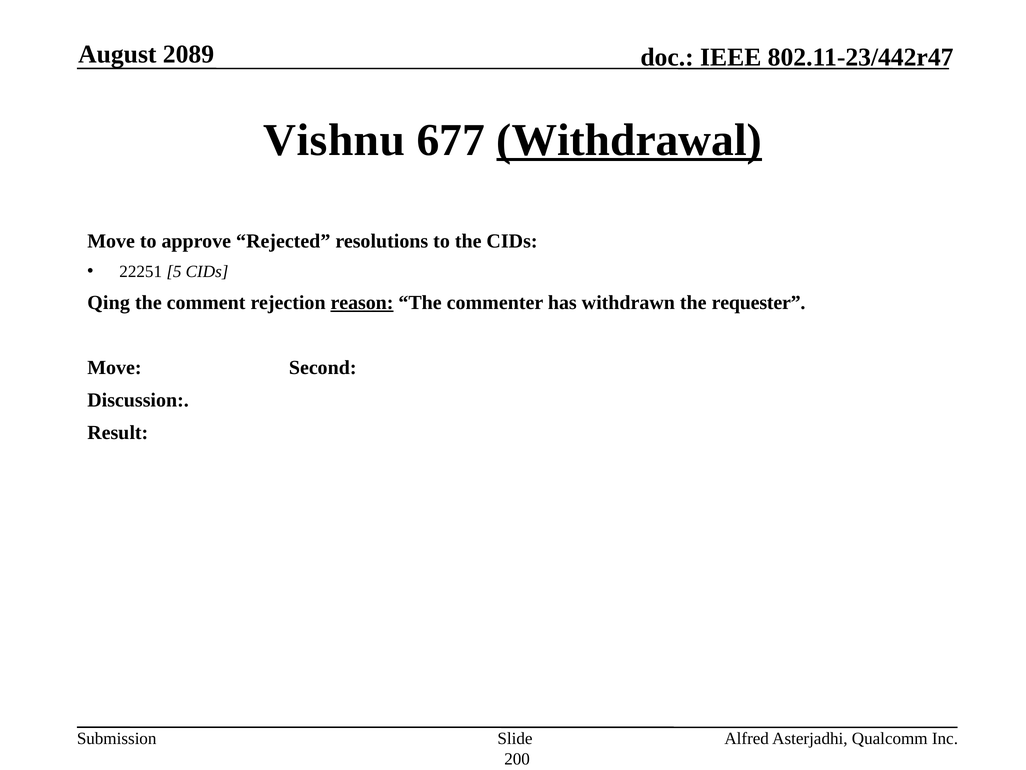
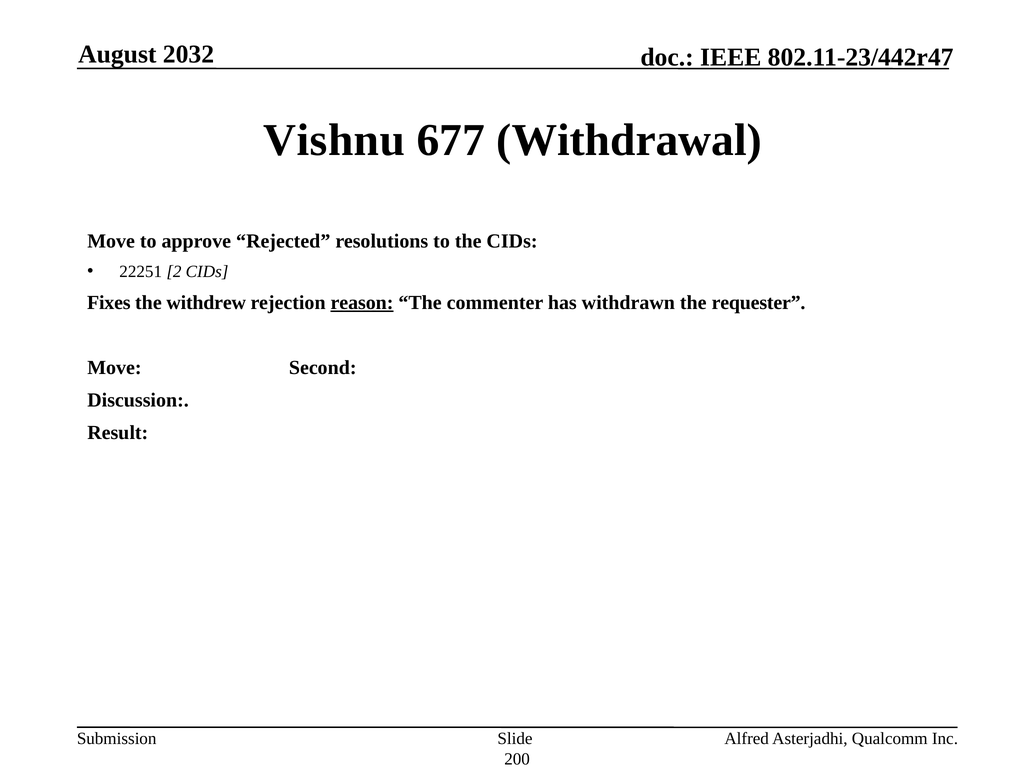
2089: 2089 -> 2032
Withdrawal underline: present -> none
5: 5 -> 2
Qing: Qing -> Fixes
comment: comment -> withdrew
